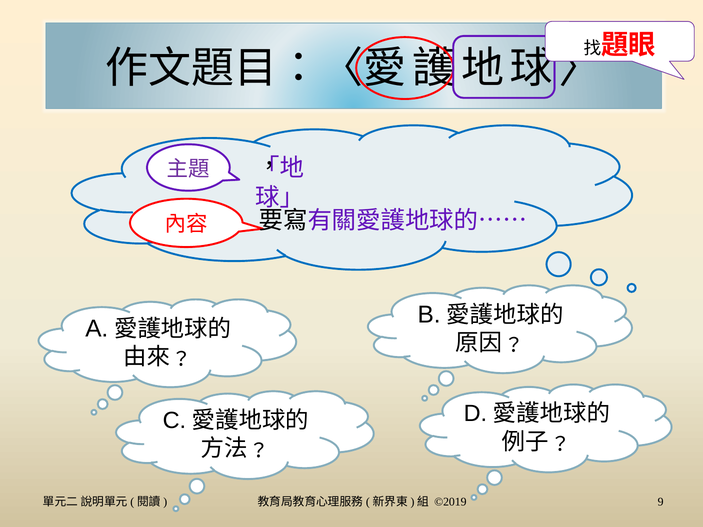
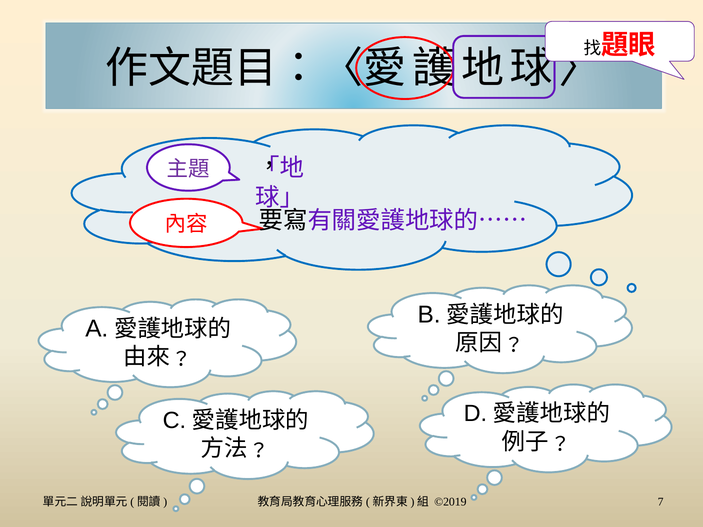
9: 9 -> 7
